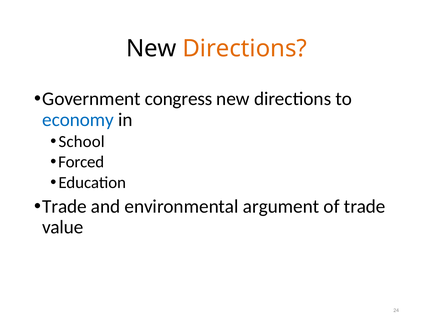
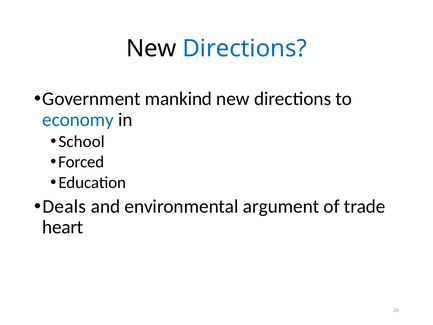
Directions at (245, 49) colour: orange -> blue
congress: congress -> mankind
Trade at (64, 206): Trade -> Deals
value: value -> heart
